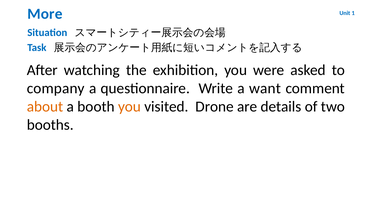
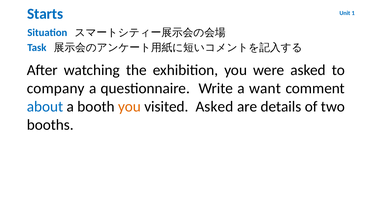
More: More -> Starts
about colour: orange -> blue
visited Drone: Drone -> Asked
